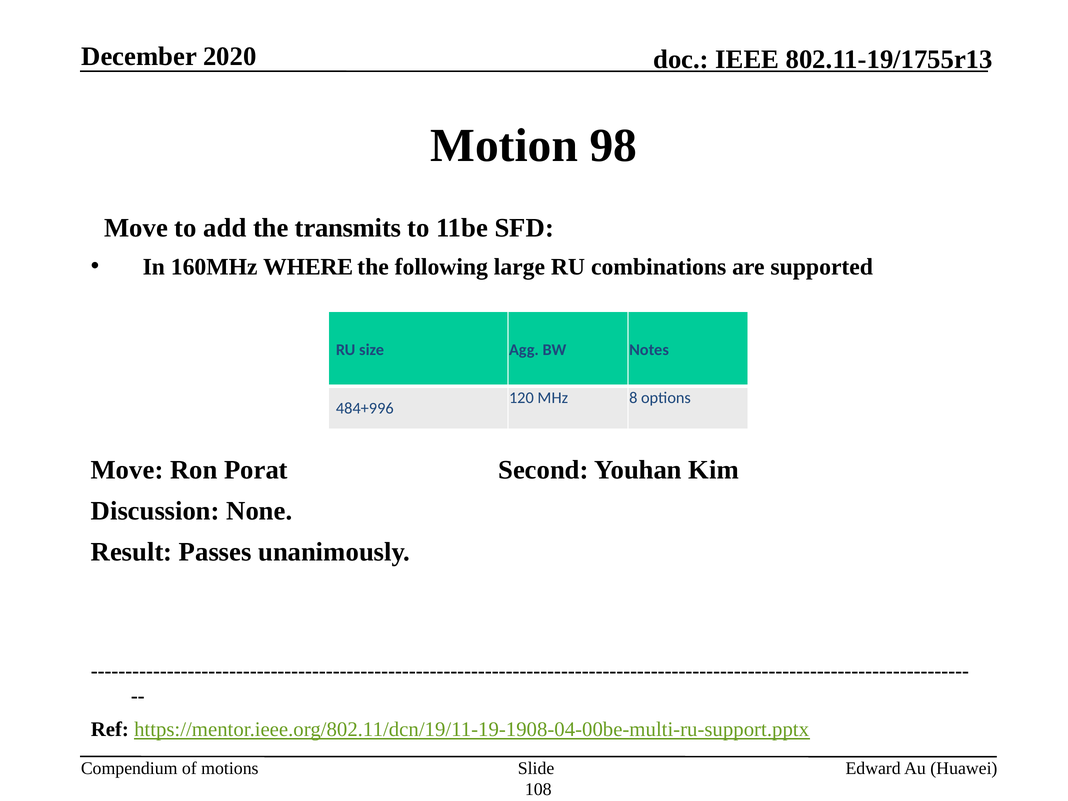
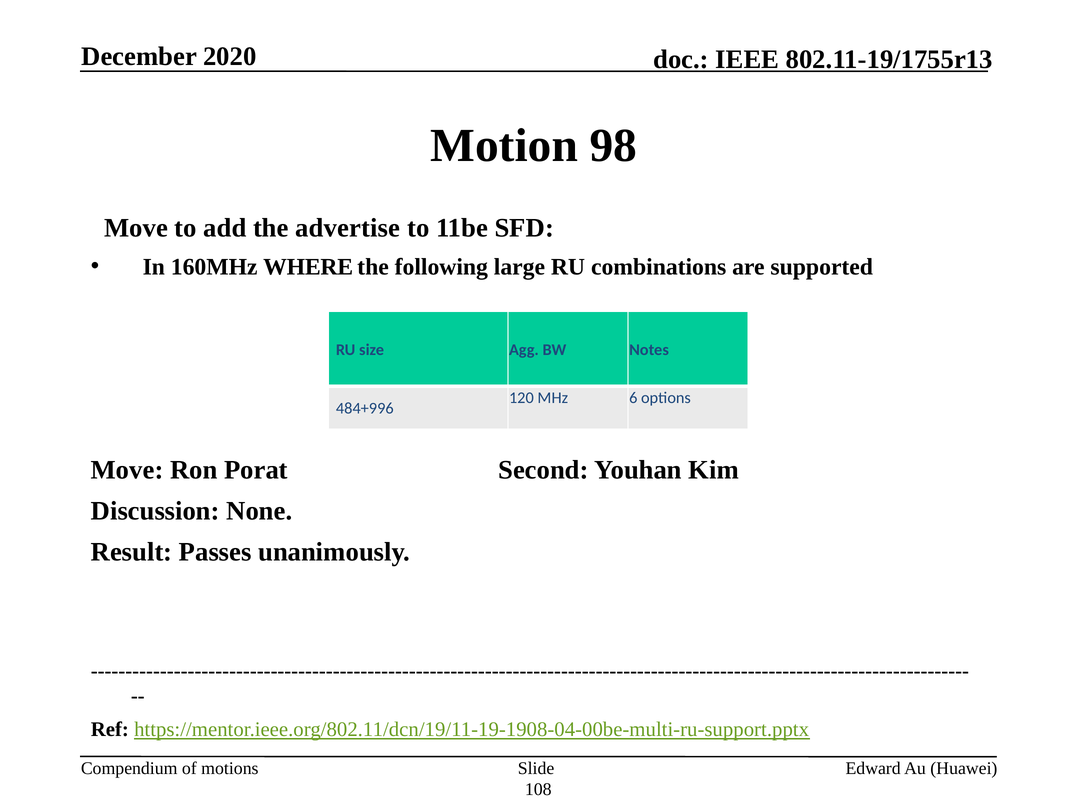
transmits: transmits -> advertise
8: 8 -> 6
